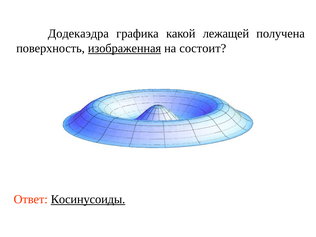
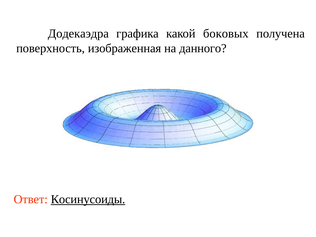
лежащей: лежащей -> боковых
изображенная underline: present -> none
состоит: состоит -> данного
